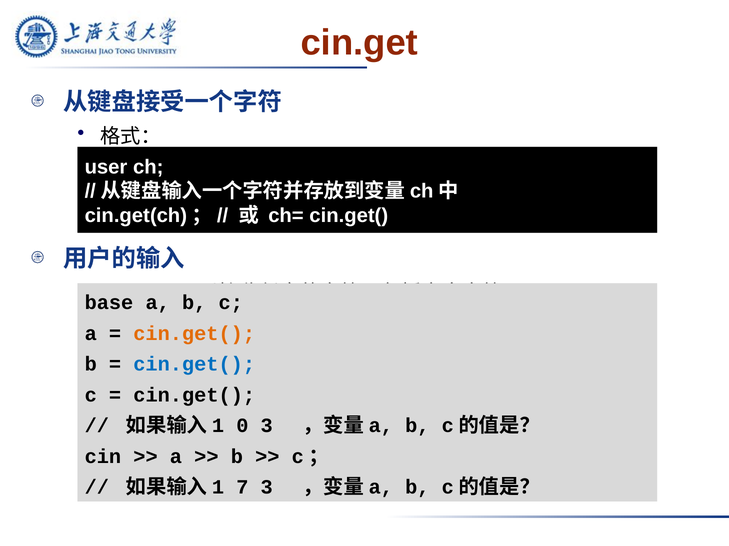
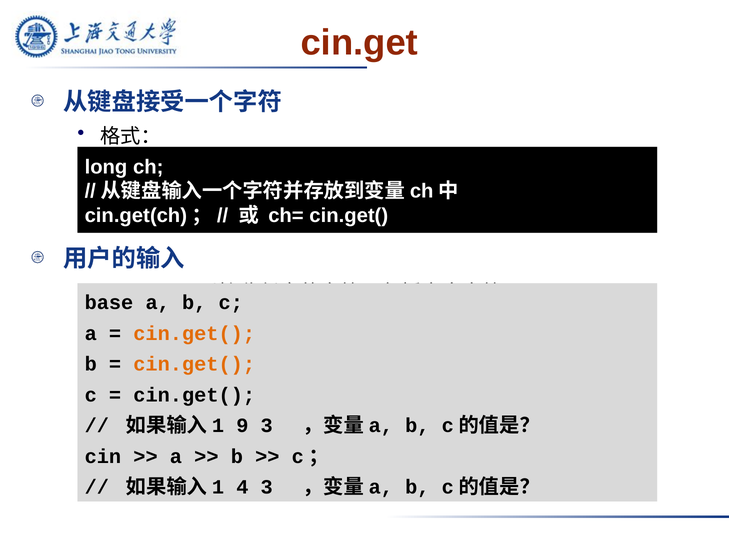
user: user -> long
cin.get( at (194, 365) colour: blue -> orange
0: 0 -> 9
7: 7 -> 4
